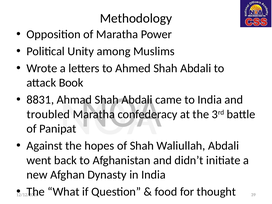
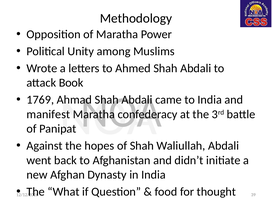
8831: 8831 -> 1769
troubled: troubled -> manifest
